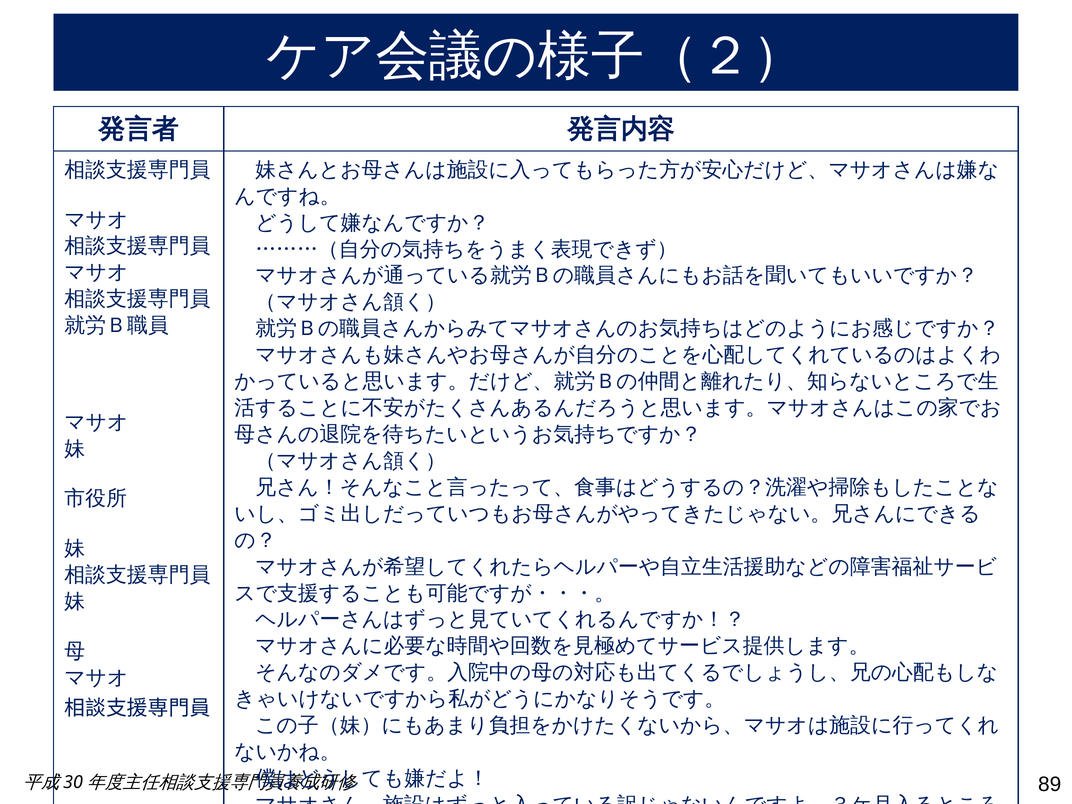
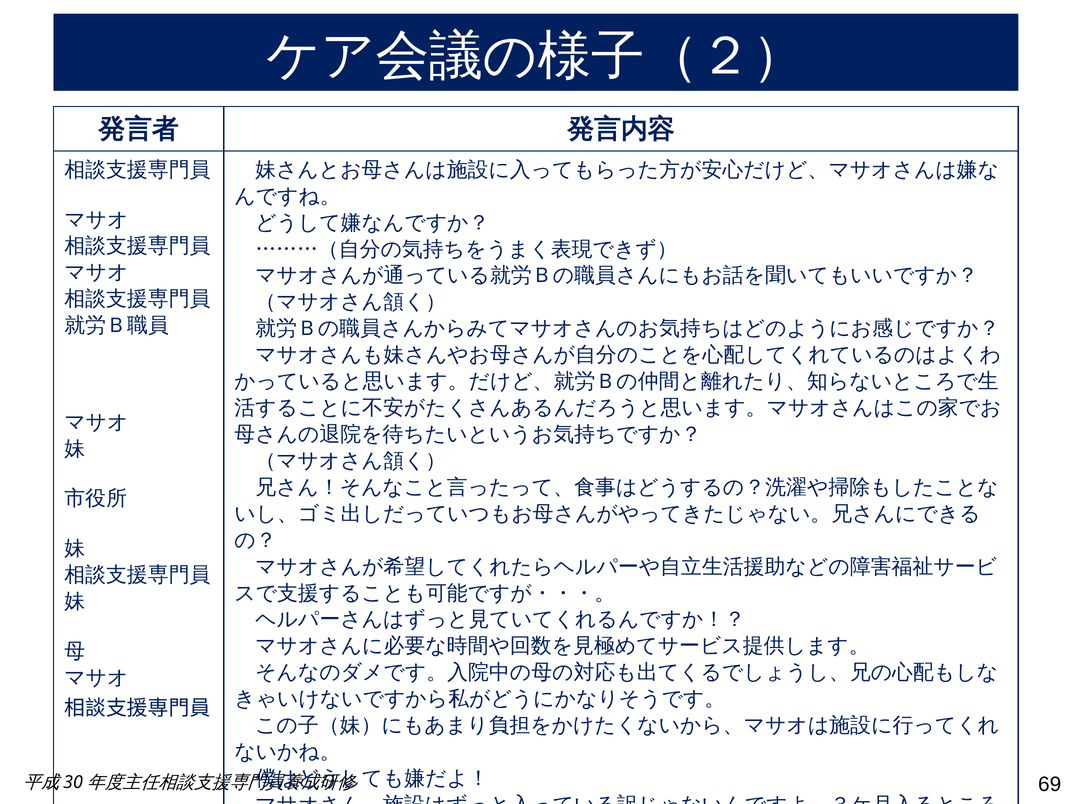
89: 89 -> 69
